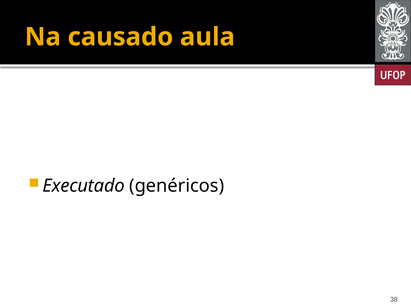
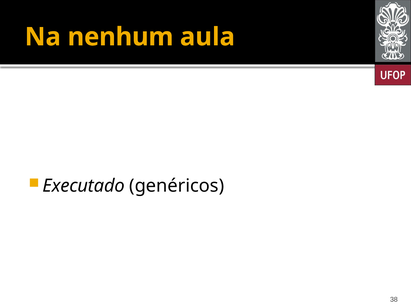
causado: causado -> nenhum
